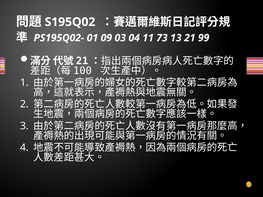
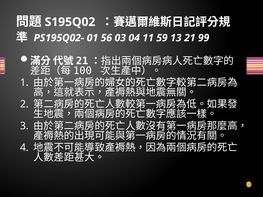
09: 09 -> 56
73: 73 -> 59
